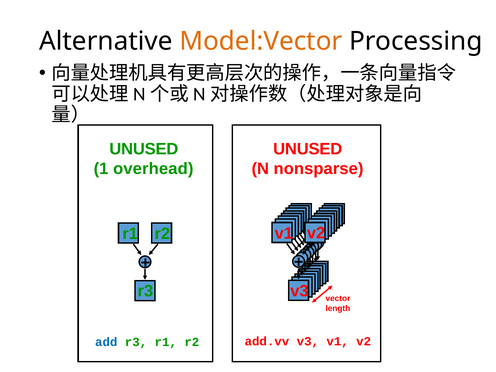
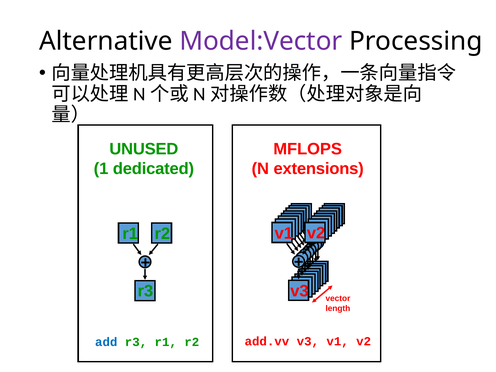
Model:Vector colour: orange -> purple
UNUSED at (308, 149): UNUSED -> MFLOPS
overhead: overhead -> dedicated
nonsparse: nonsparse -> extensions
